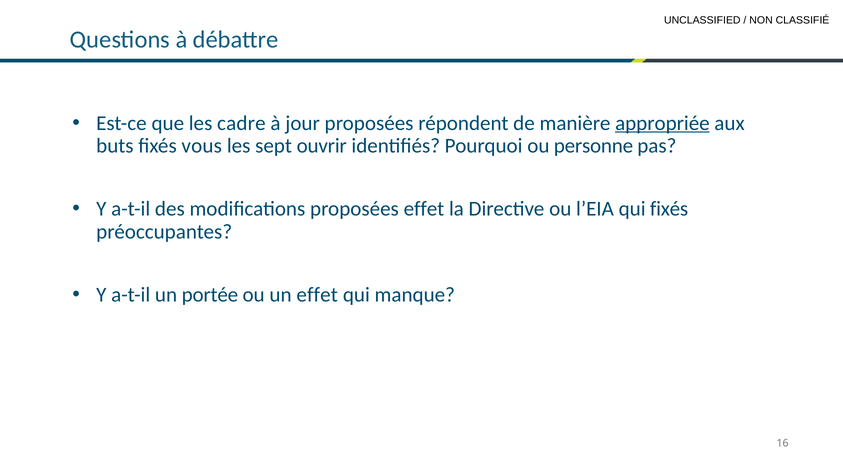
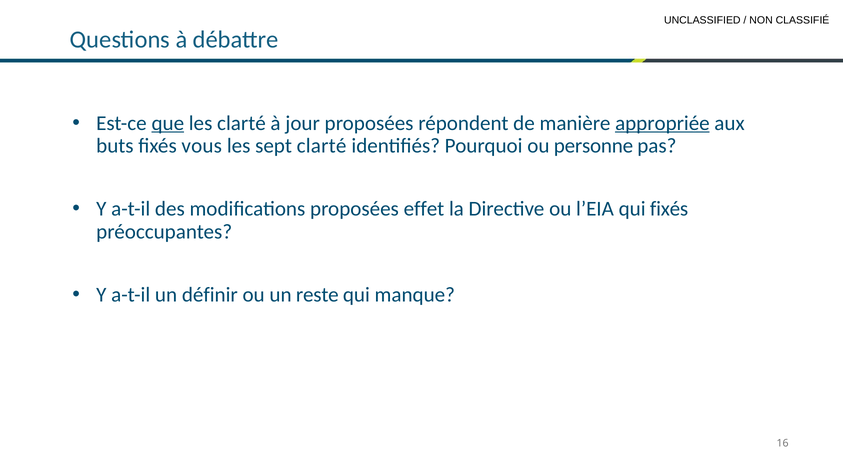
que underline: none -> present
les cadre: cadre -> clarté
sept ouvrir: ouvrir -> clarté
portée: portée -> définir
un effet: effet -> reste
